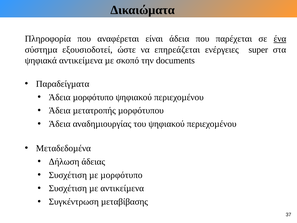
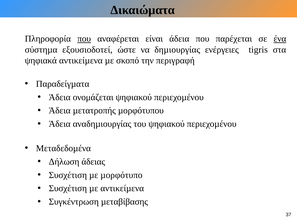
που at (84, 39) underline: none -> present
επηρεάζεται: επηρεάζεται -> δηµιουργίας
super: super -> tigris
documents: documents -> περιγραφή
Άδεια µορφότυπο: µορφότυπο -> ονομάζεται
